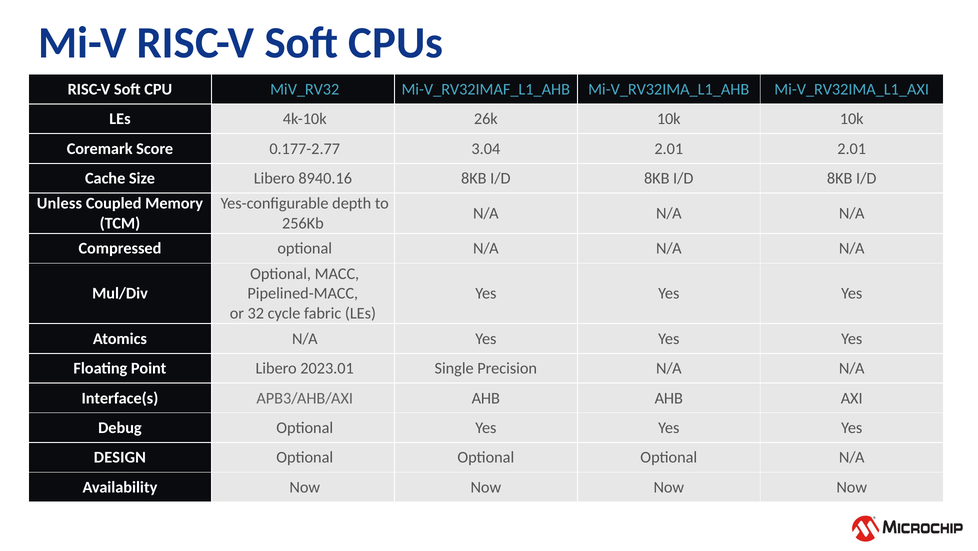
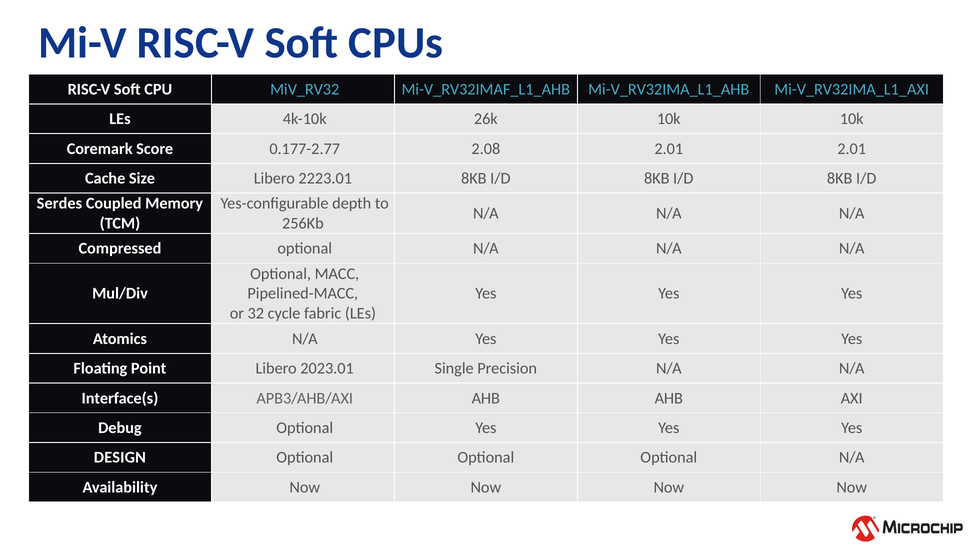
3.04: 3.04 -> 2.08
8940.16: 8940.16 -> 2223.01
Unless: Unless -> Serdes
